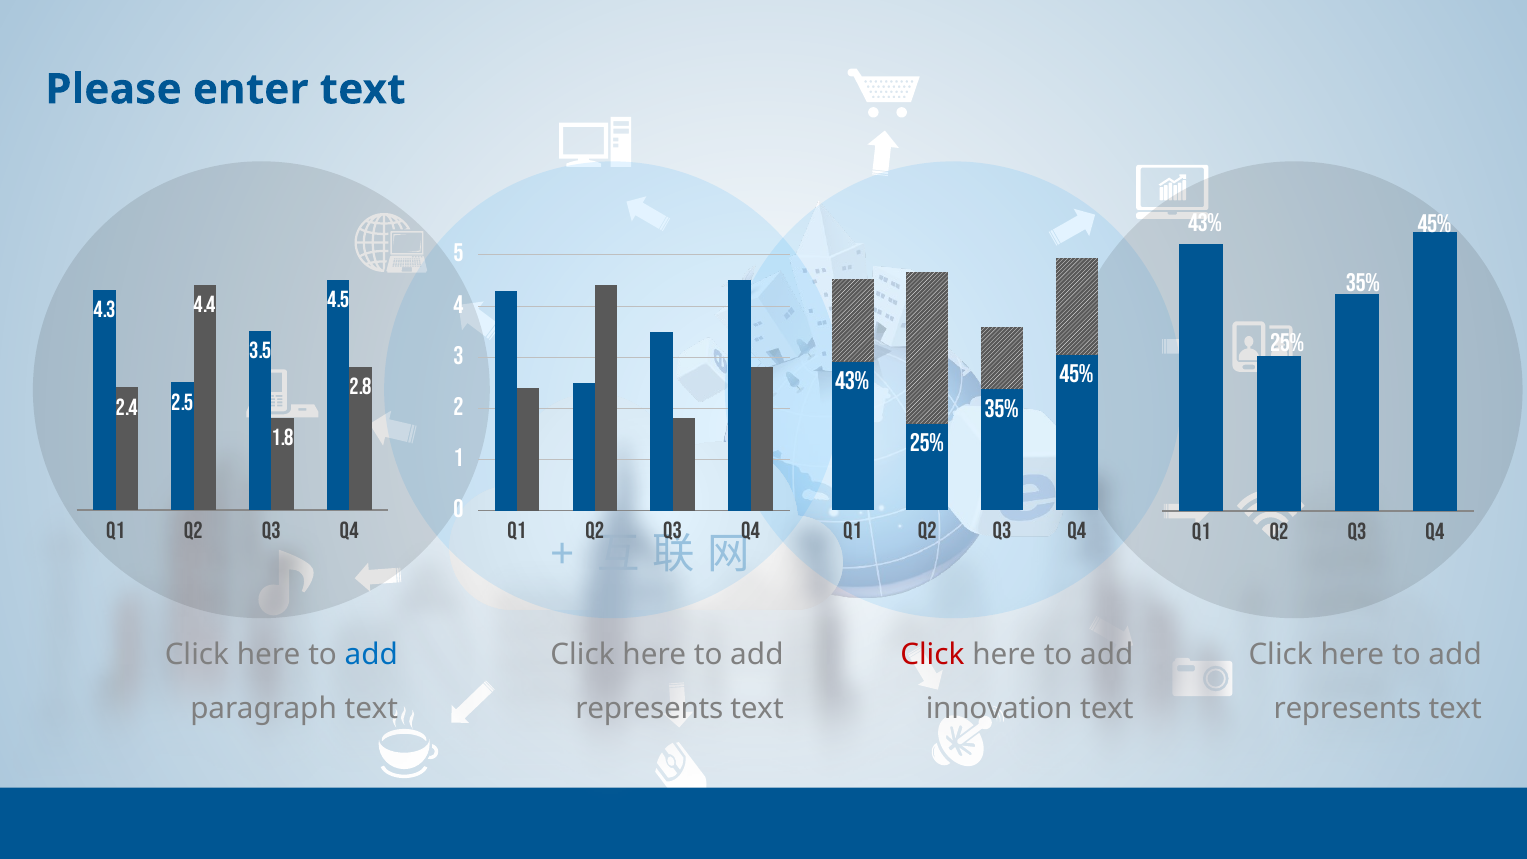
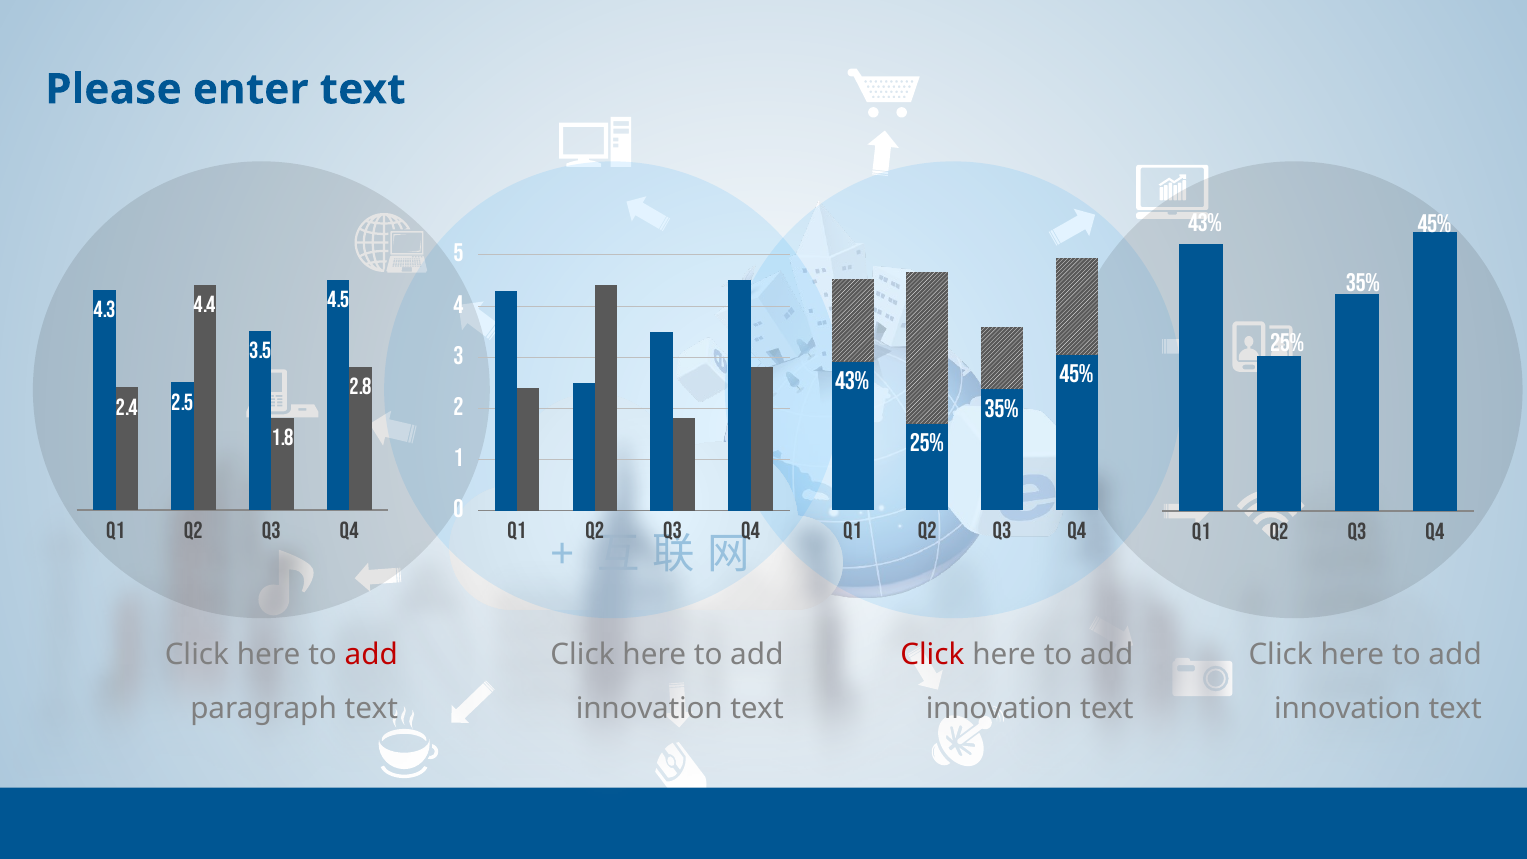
add at (371, 655) colour: blue -> red
represents at (649, 708): represents -> innovation
represents at (1348, 708): represents -> innovation
